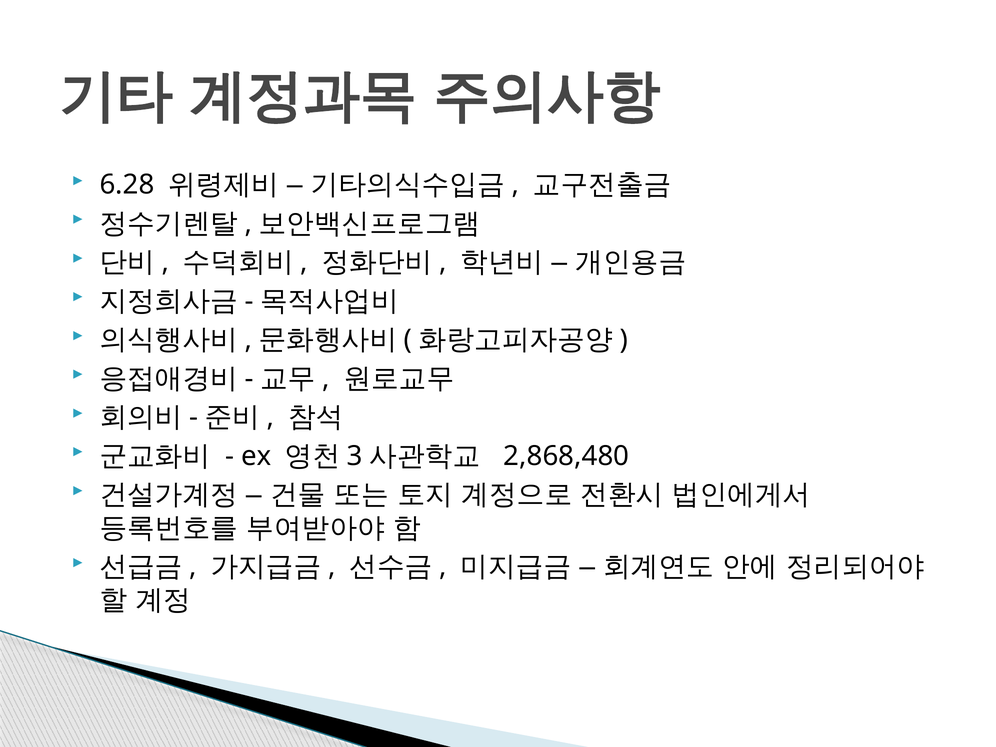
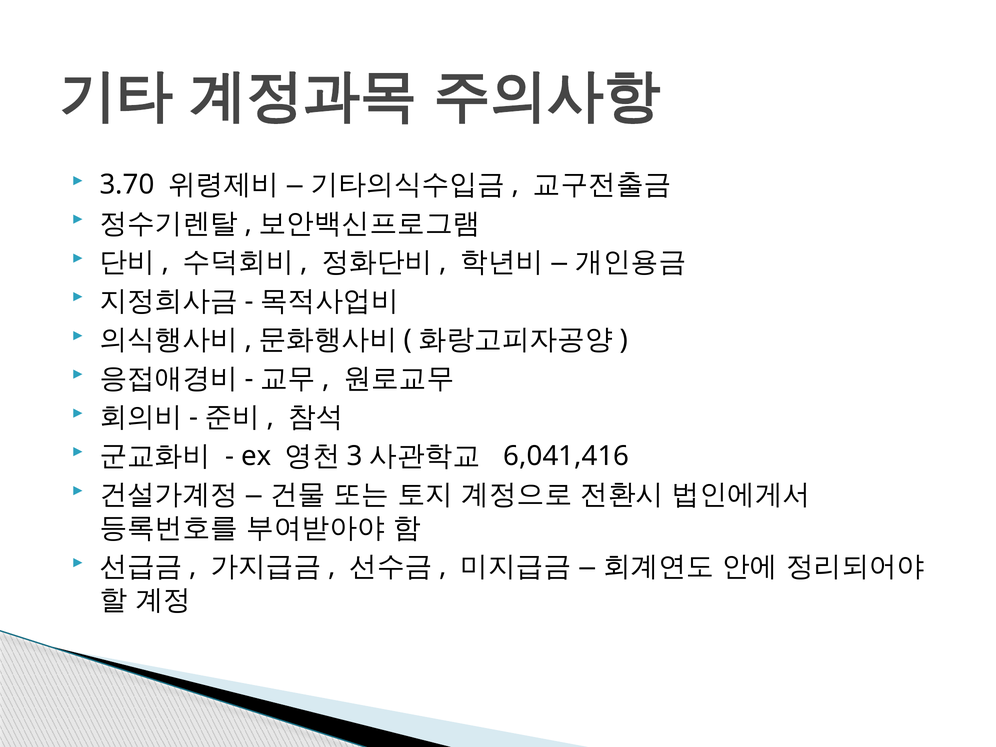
6.28: 6.28 -> 3.70
2,868,480: 2,868,480 -> 6,041,416
